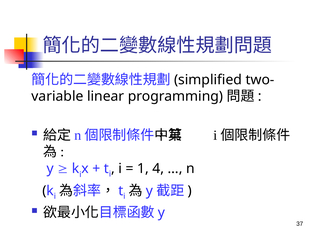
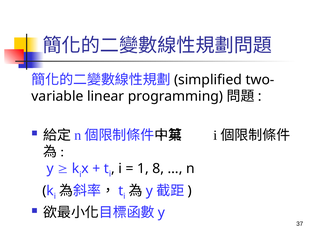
4: 4 -> 8
